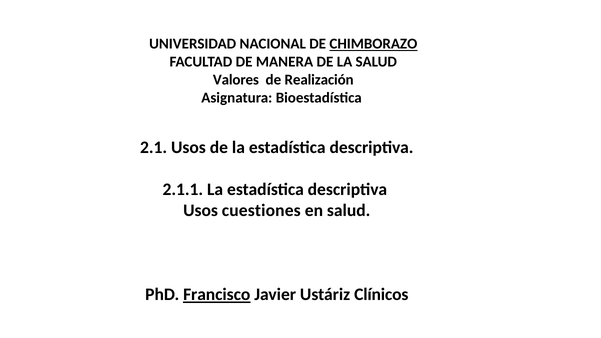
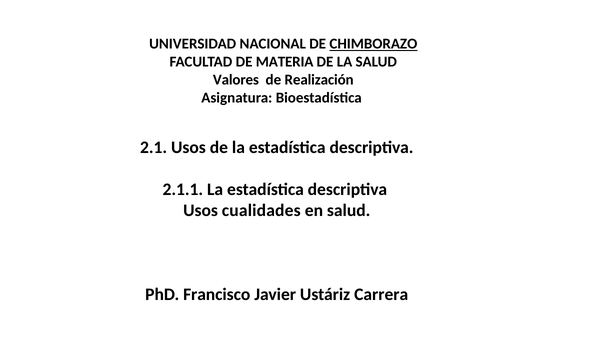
MANERA: MANERA -> MATERIA
cuestiones: cuestiones -> cualidades
Francisco underline: present -> none
Clínicos: Clínicos -> Carrera
